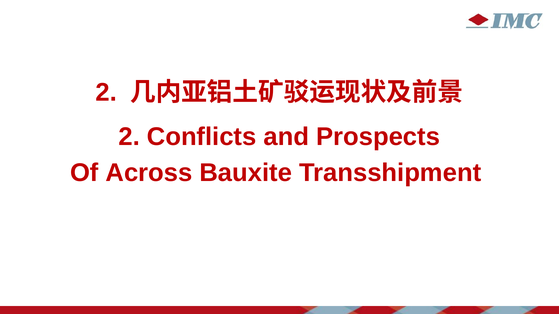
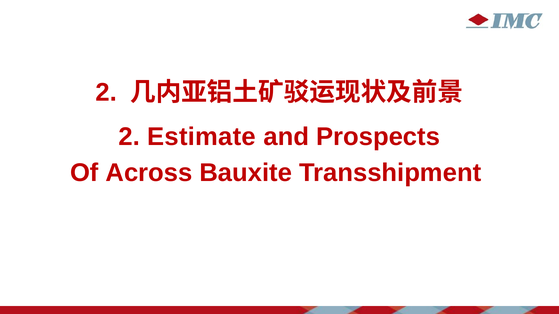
Conflicts: Conflicts -> Estimate
